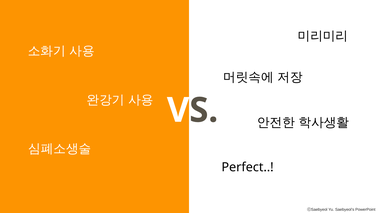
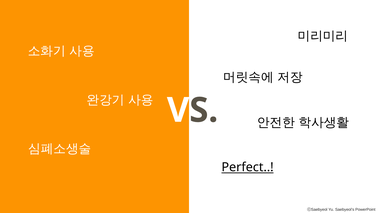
Perfect underline: none -> present
